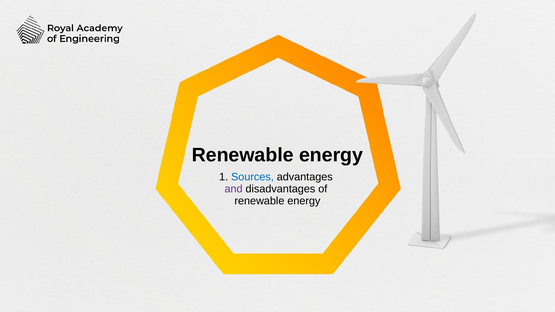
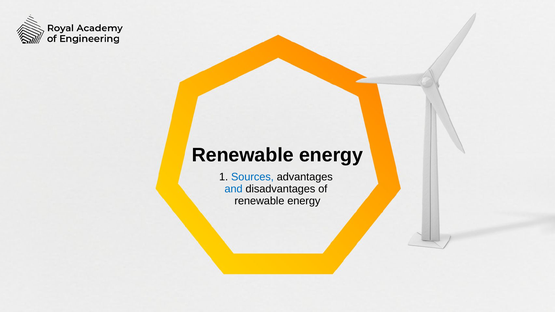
and colour: purple -> blue
